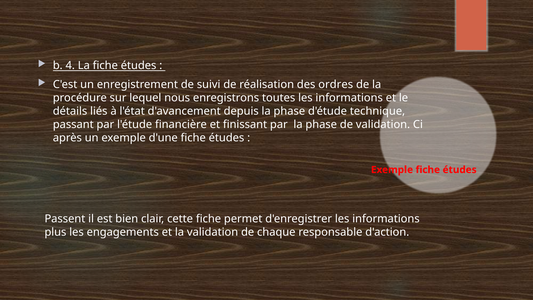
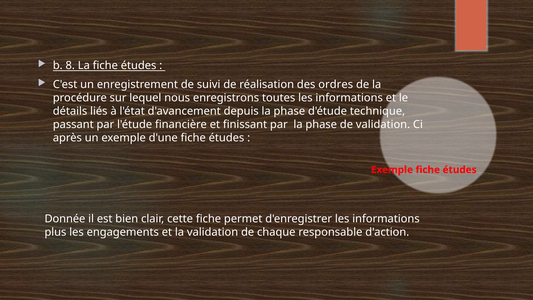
4: 4 -> 8
Passent: Passent -> Donnée
